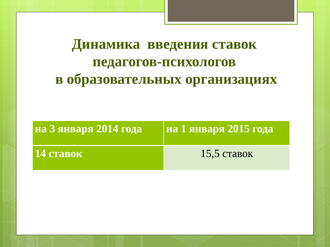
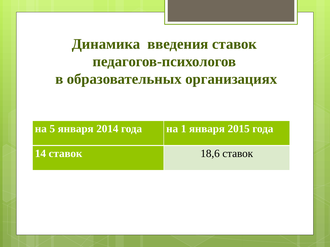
3: 3 -> 5
15,5: 15,5 -> 18,6
